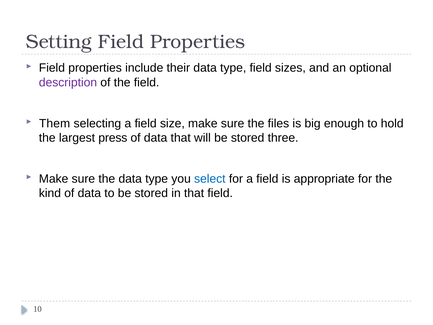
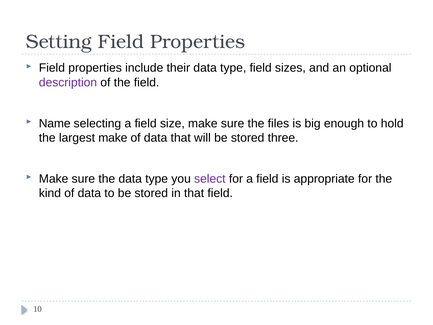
Them: Them -> Name
largest press: press -> make
select colour: blue -> purple
